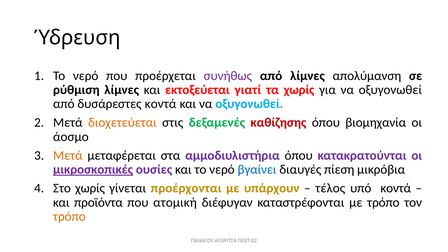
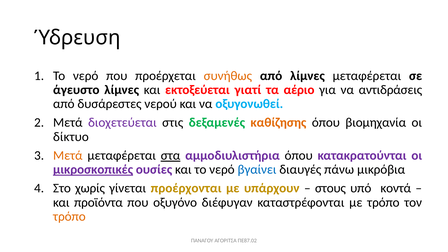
συνήθως colour: purple -> orange
λίμνες απολύμανση: απολύμανση -> μεταφέρεται
ρύθμιση: ρύθμιση -> άγευστο
τα χωρίς: χωρίς -> αέριο
για να οξυγονωθεί: οξυγονωθεί -> αντιδράσεις
δυσάρεστες κοντά: κοντά -> νερού
διοχετεύεται colour: orange -> purple
καθίζησης colour: red -> orange
άοσμο: άοσμο -> δίκτυο
στα underline: none -> present
πίεση: πίεση -> πάνω
τέλος: τέλος -> στους
ατομική: ατομική -> οξυγόνο
